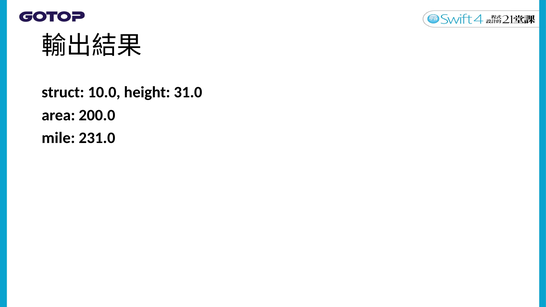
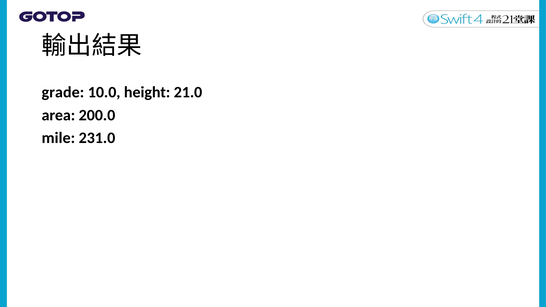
struct: struct -> grade
31.0: 31.0 -> 21.0
